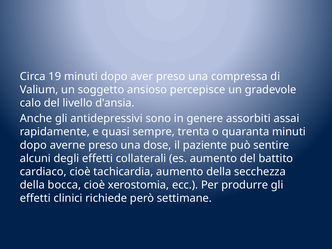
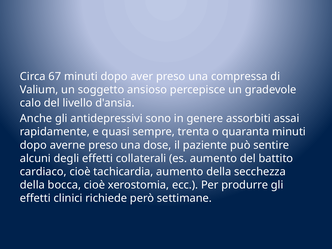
19: 19 -> 67
